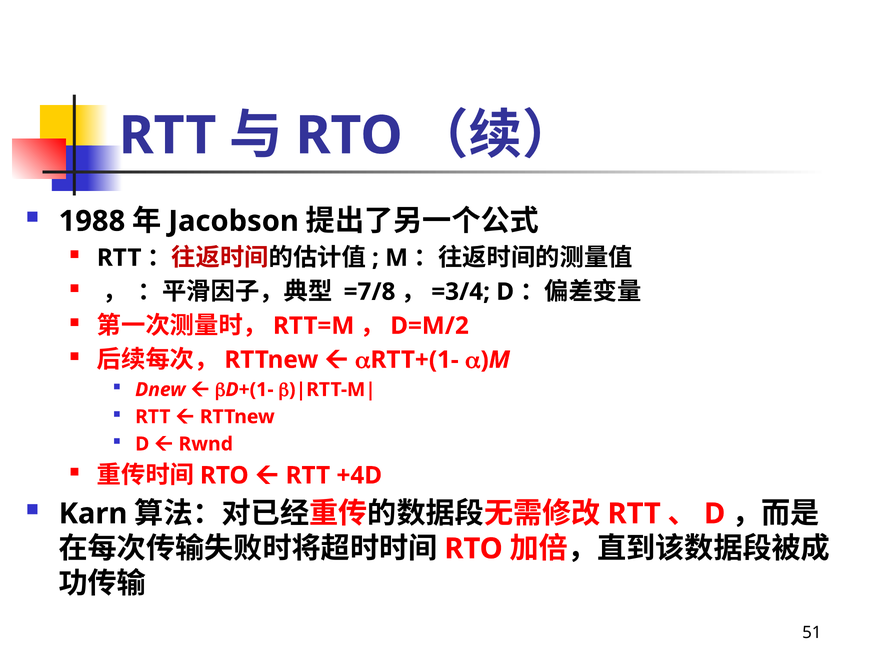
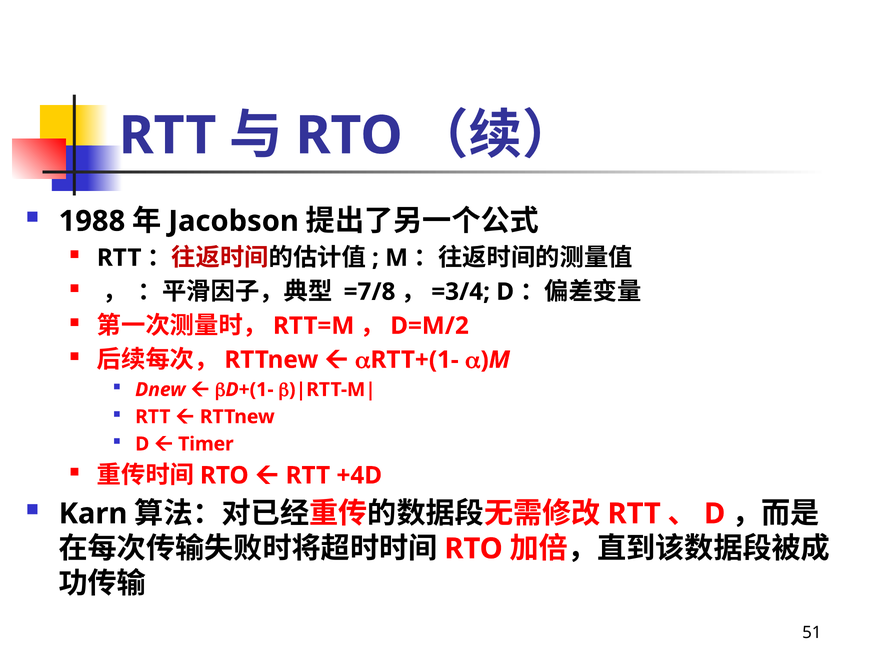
Rwnd: Rwnd -> Timer
